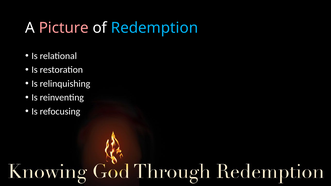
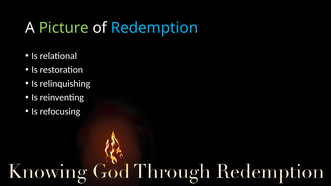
Picture colour: pink -> light green
